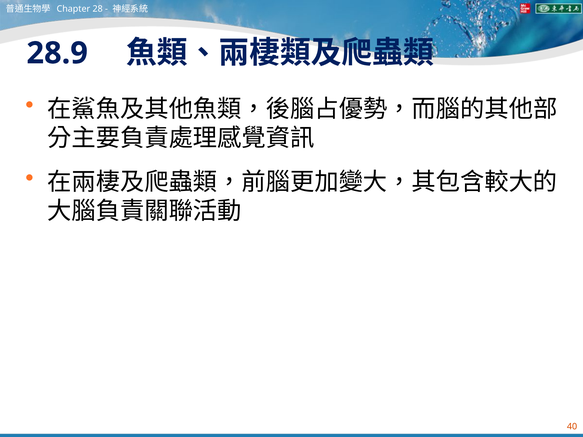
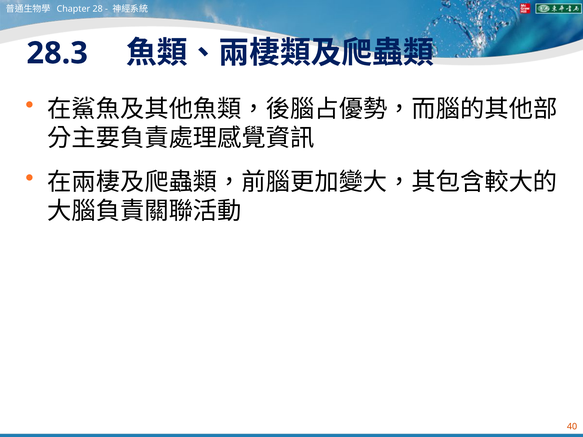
28.9: 28.9 -> 28.3
